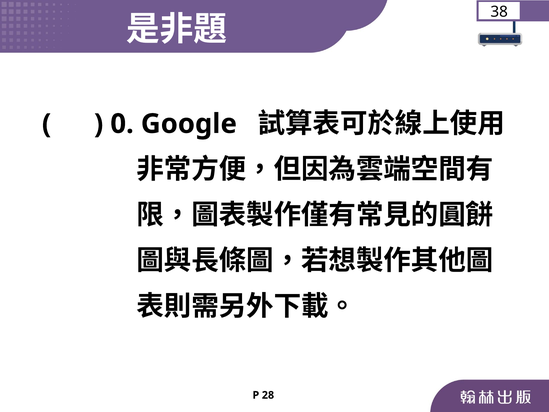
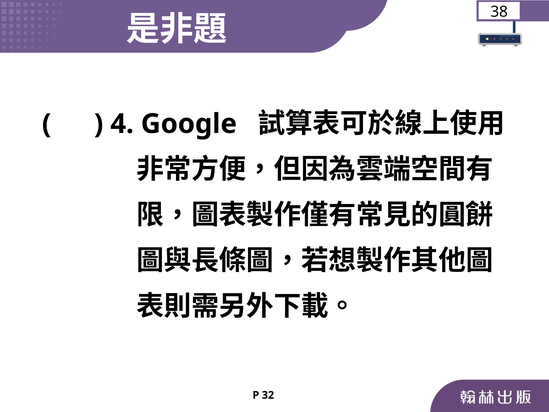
0: 0 -> 4
28: 28 -> 32
